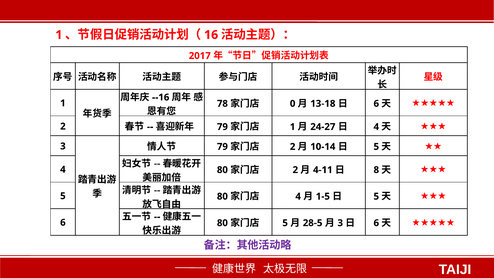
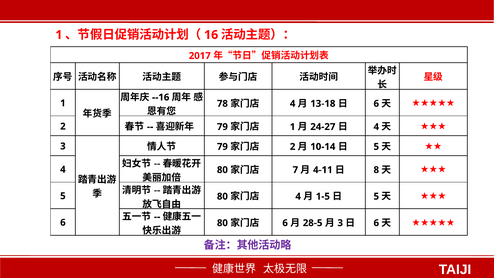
0 at (293, 104): 0 -> 4
2 at (295, 170): 2 -> 7
5 at (285, 223): 5 -> 6
